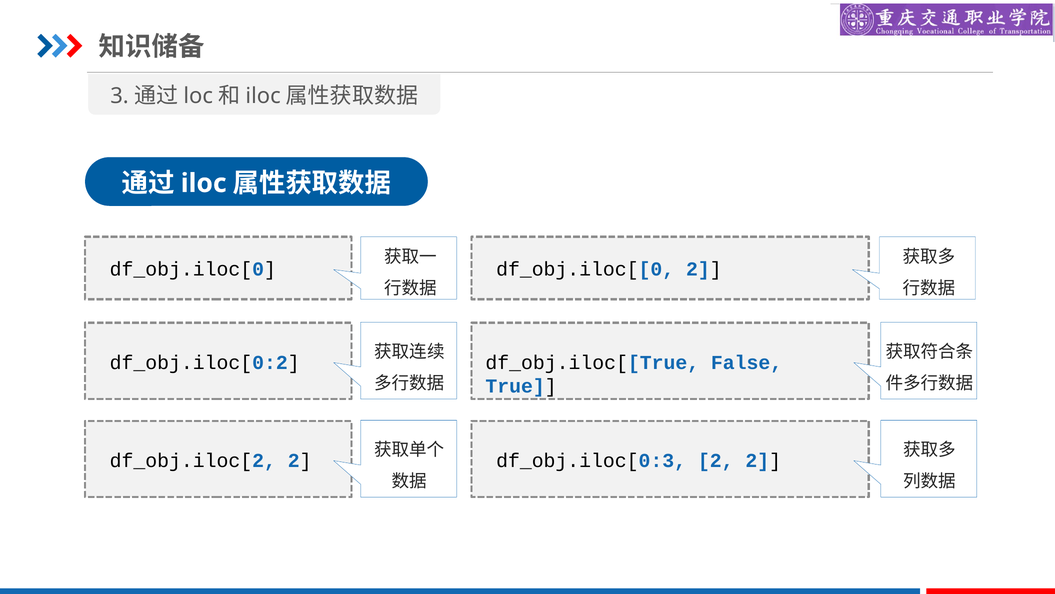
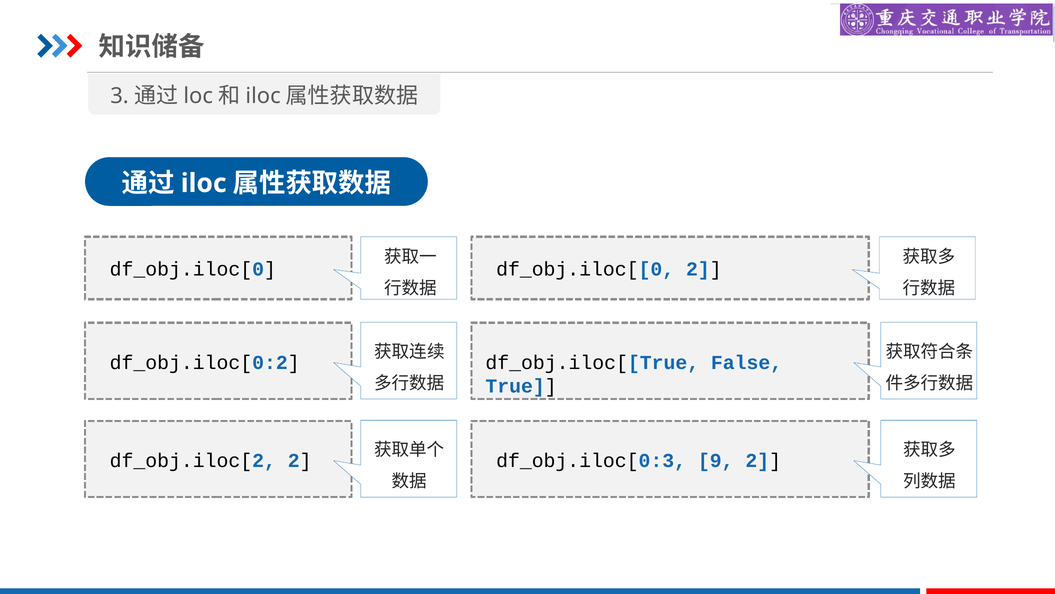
df_obj.iloc[0:3 2: 2 -> 9
